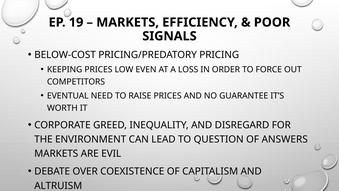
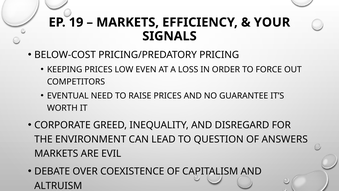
POOR: POOR -> YOUR
